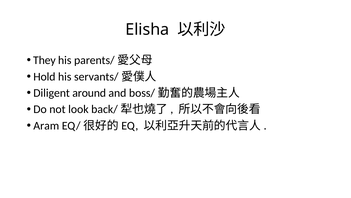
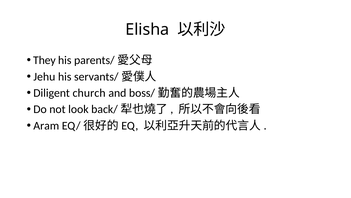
Hold: Hold -> Jehu
around: around -> church
